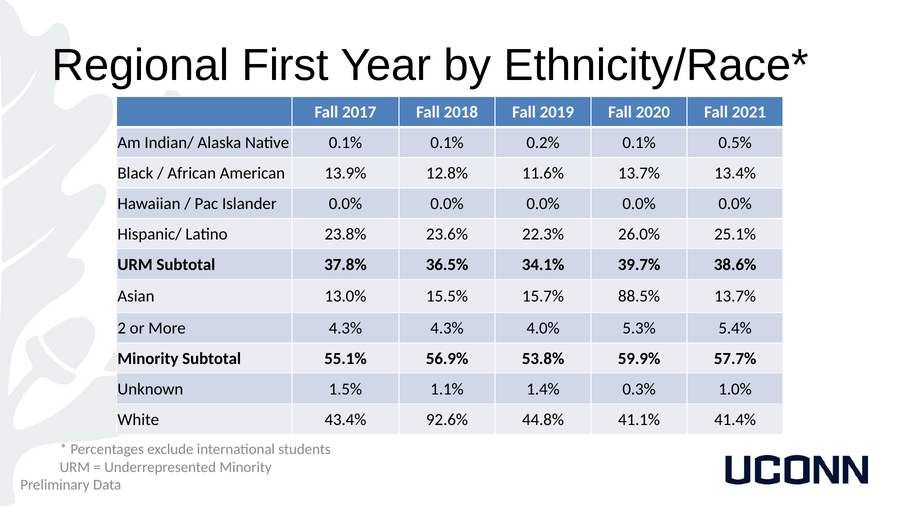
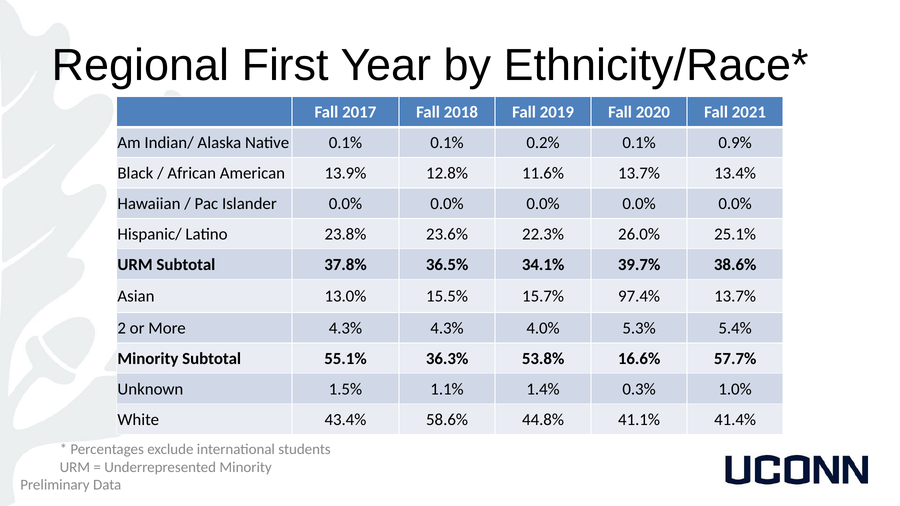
0.5%: 0.5% -> 0.9%
88.5%: 88.5% -> 97.4%
56.9%: 56.9% -> 36.3%
59.9%: 59.9% -> 16.6%
92.6%: 92.6% -> 58.6%
